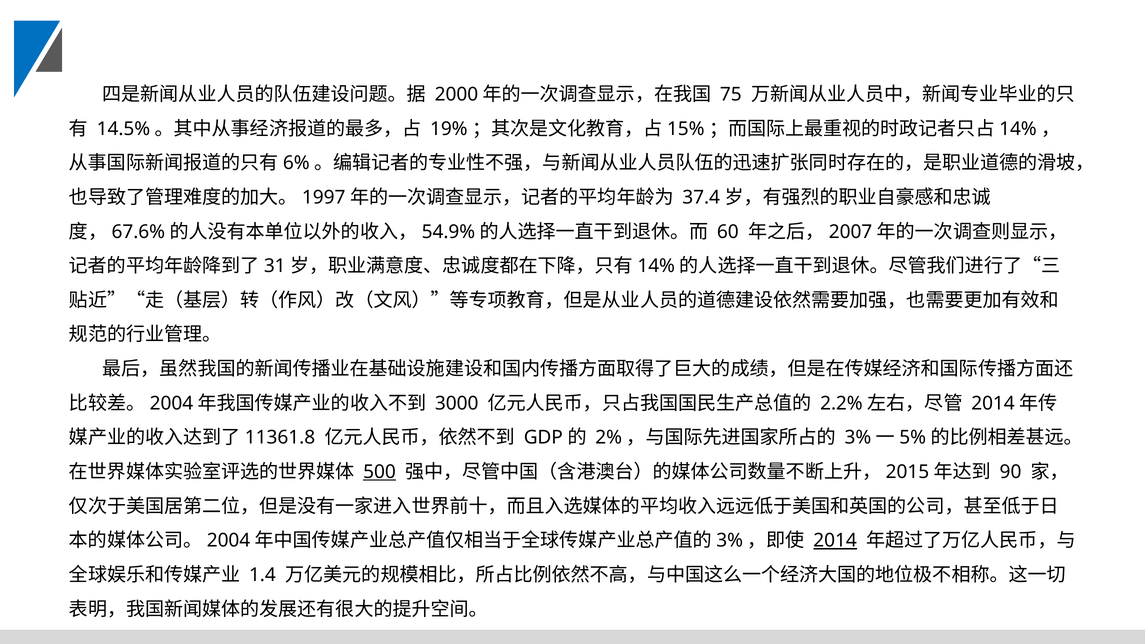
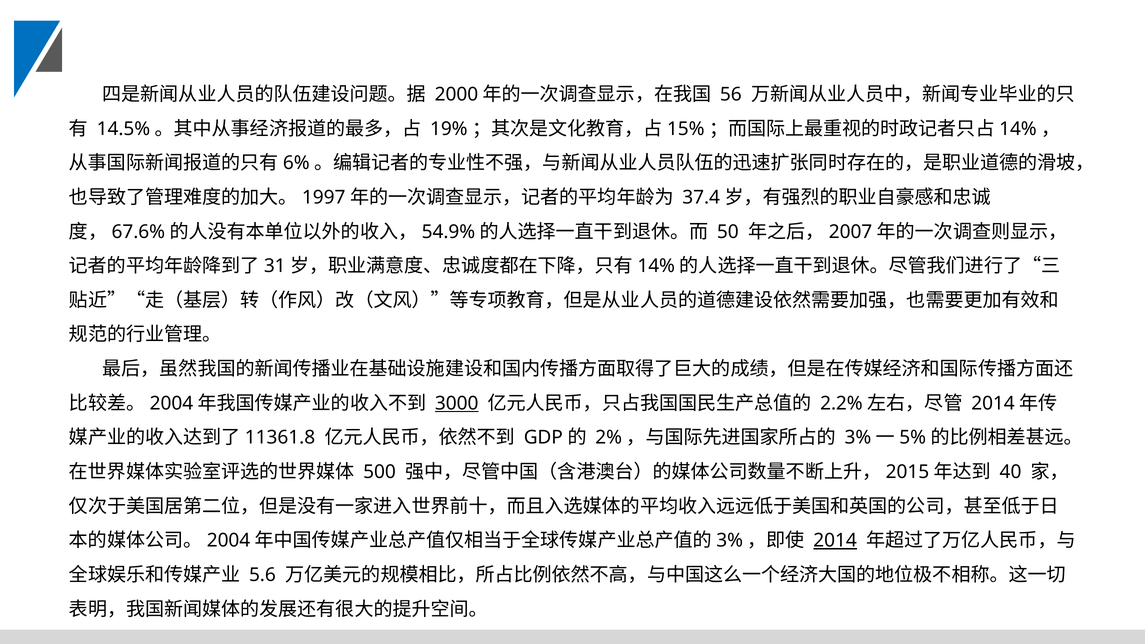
75: 75 -> 56
60: 60 -> 50
3000 underline: none -> present
500 underline: present -> none
90: 90 -> 40
1.4: 1.4 -> 5.6
